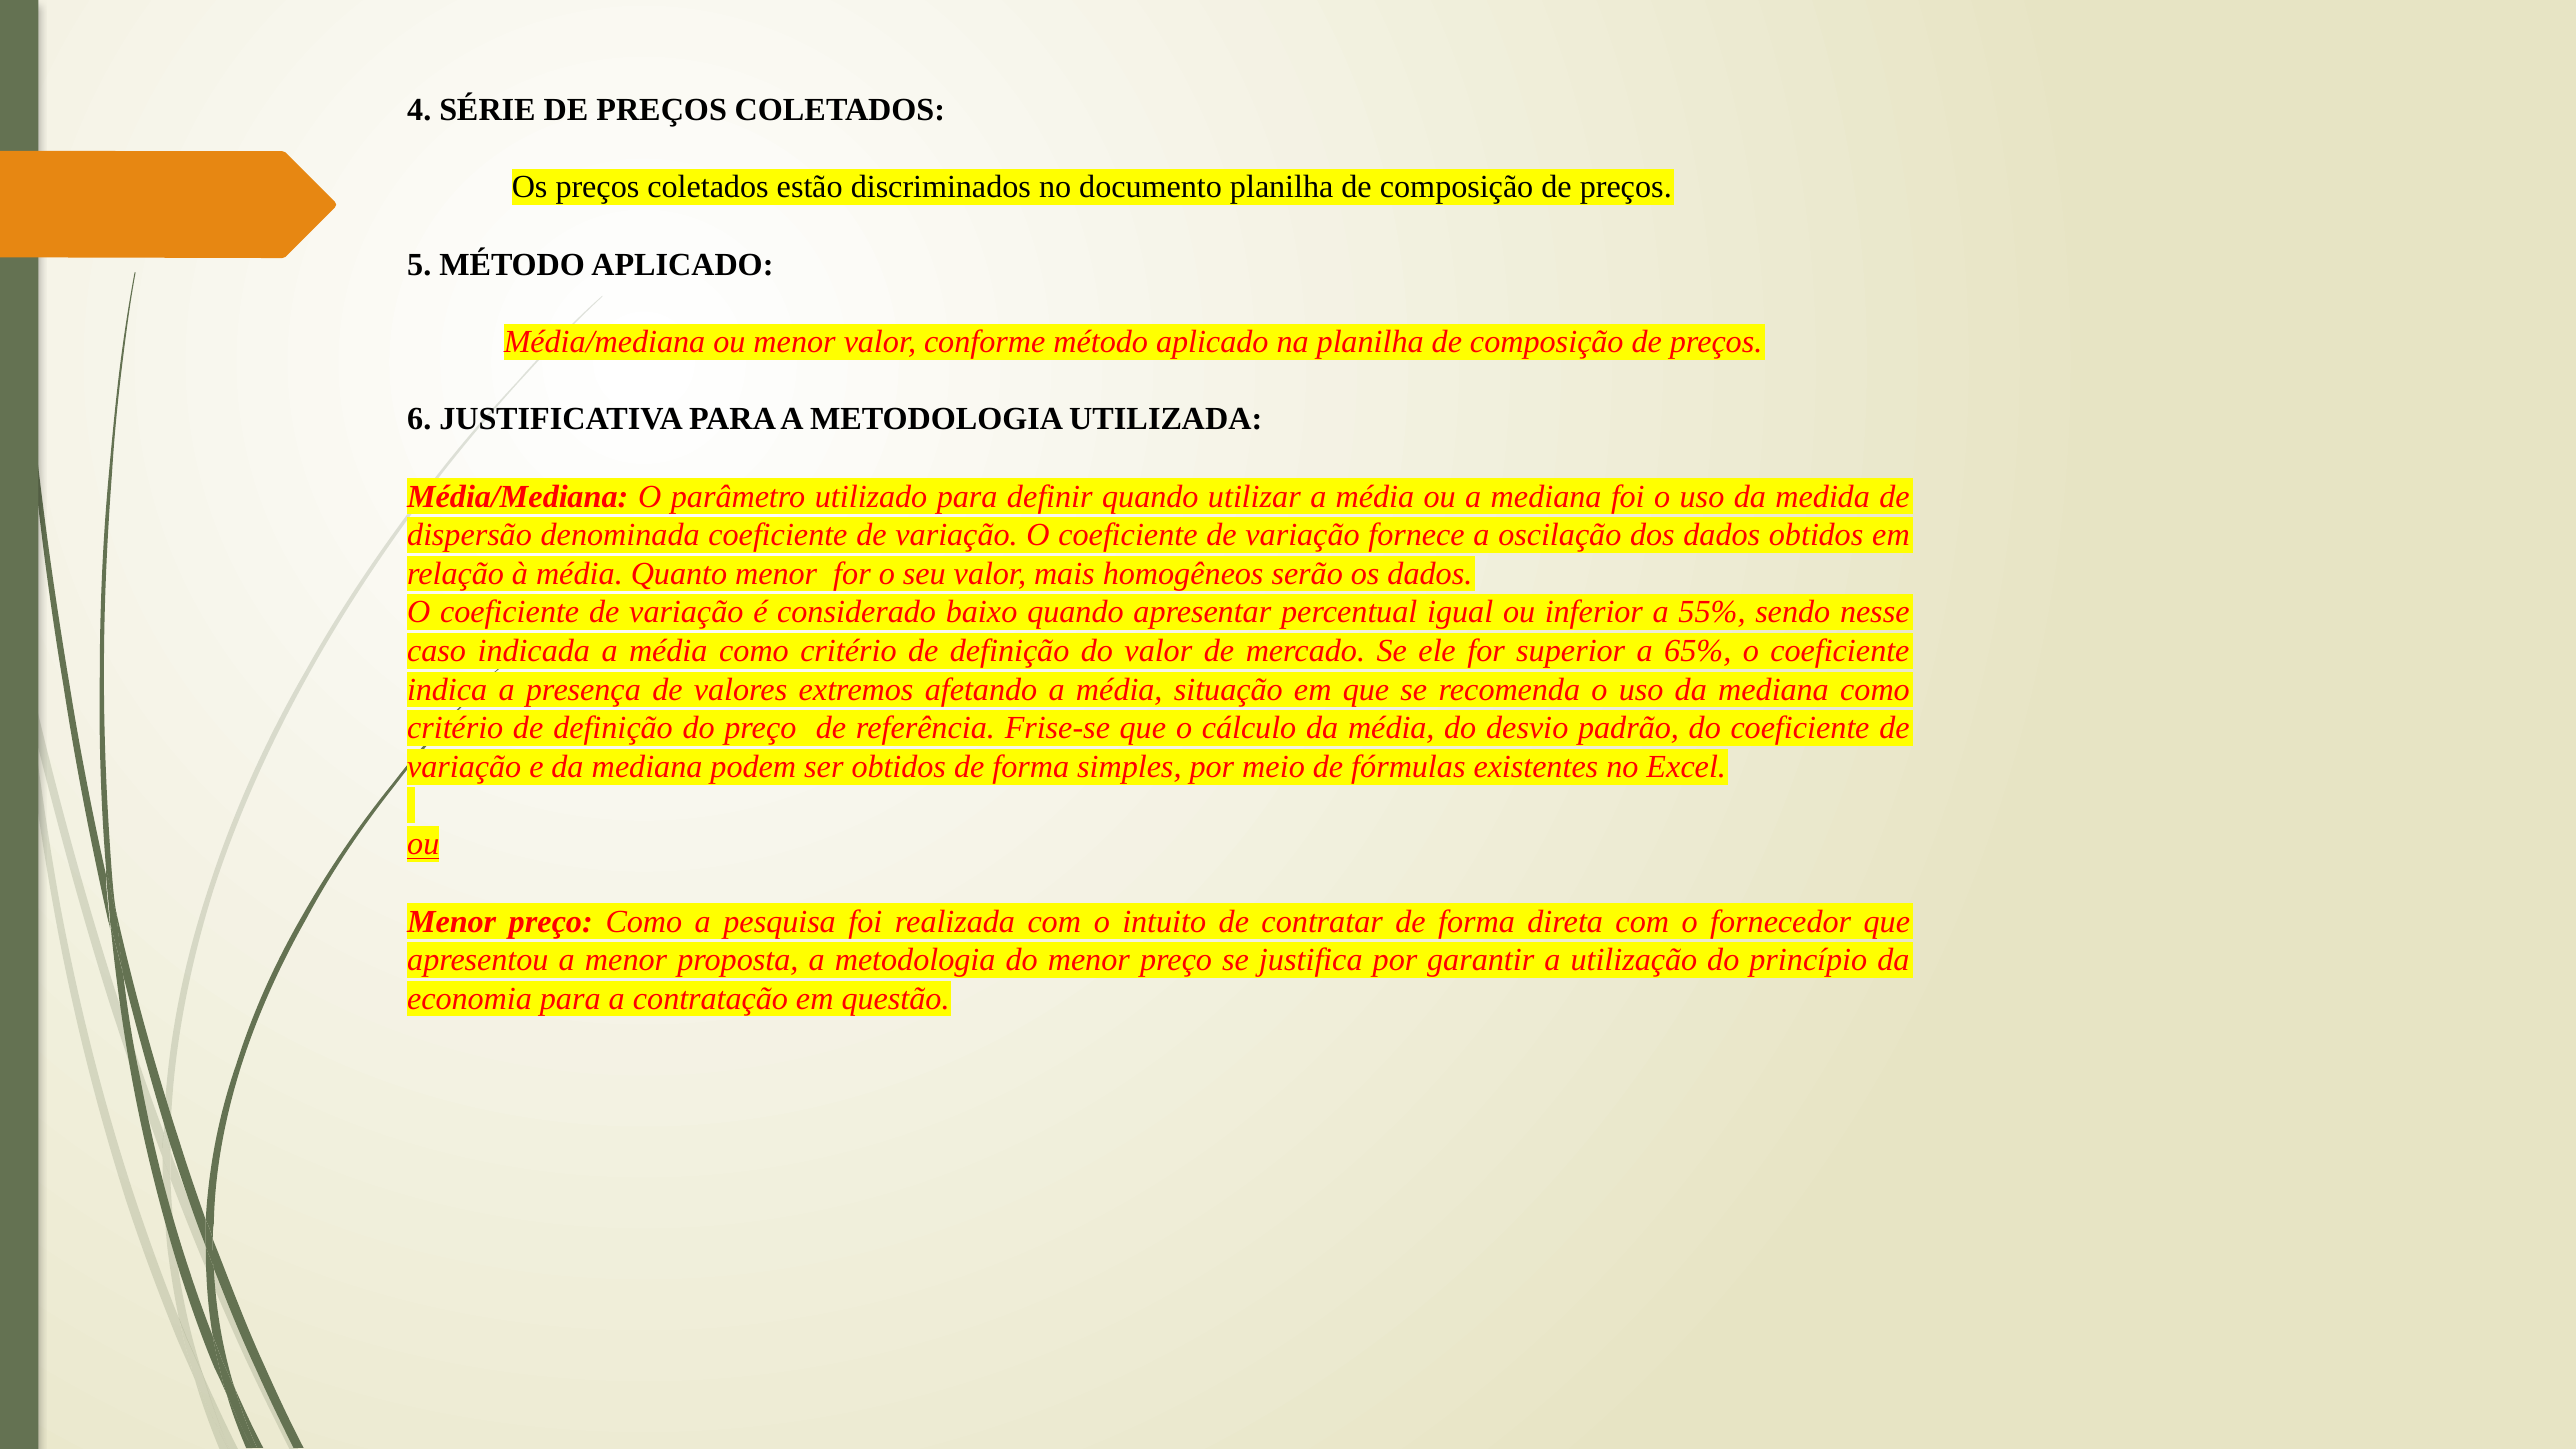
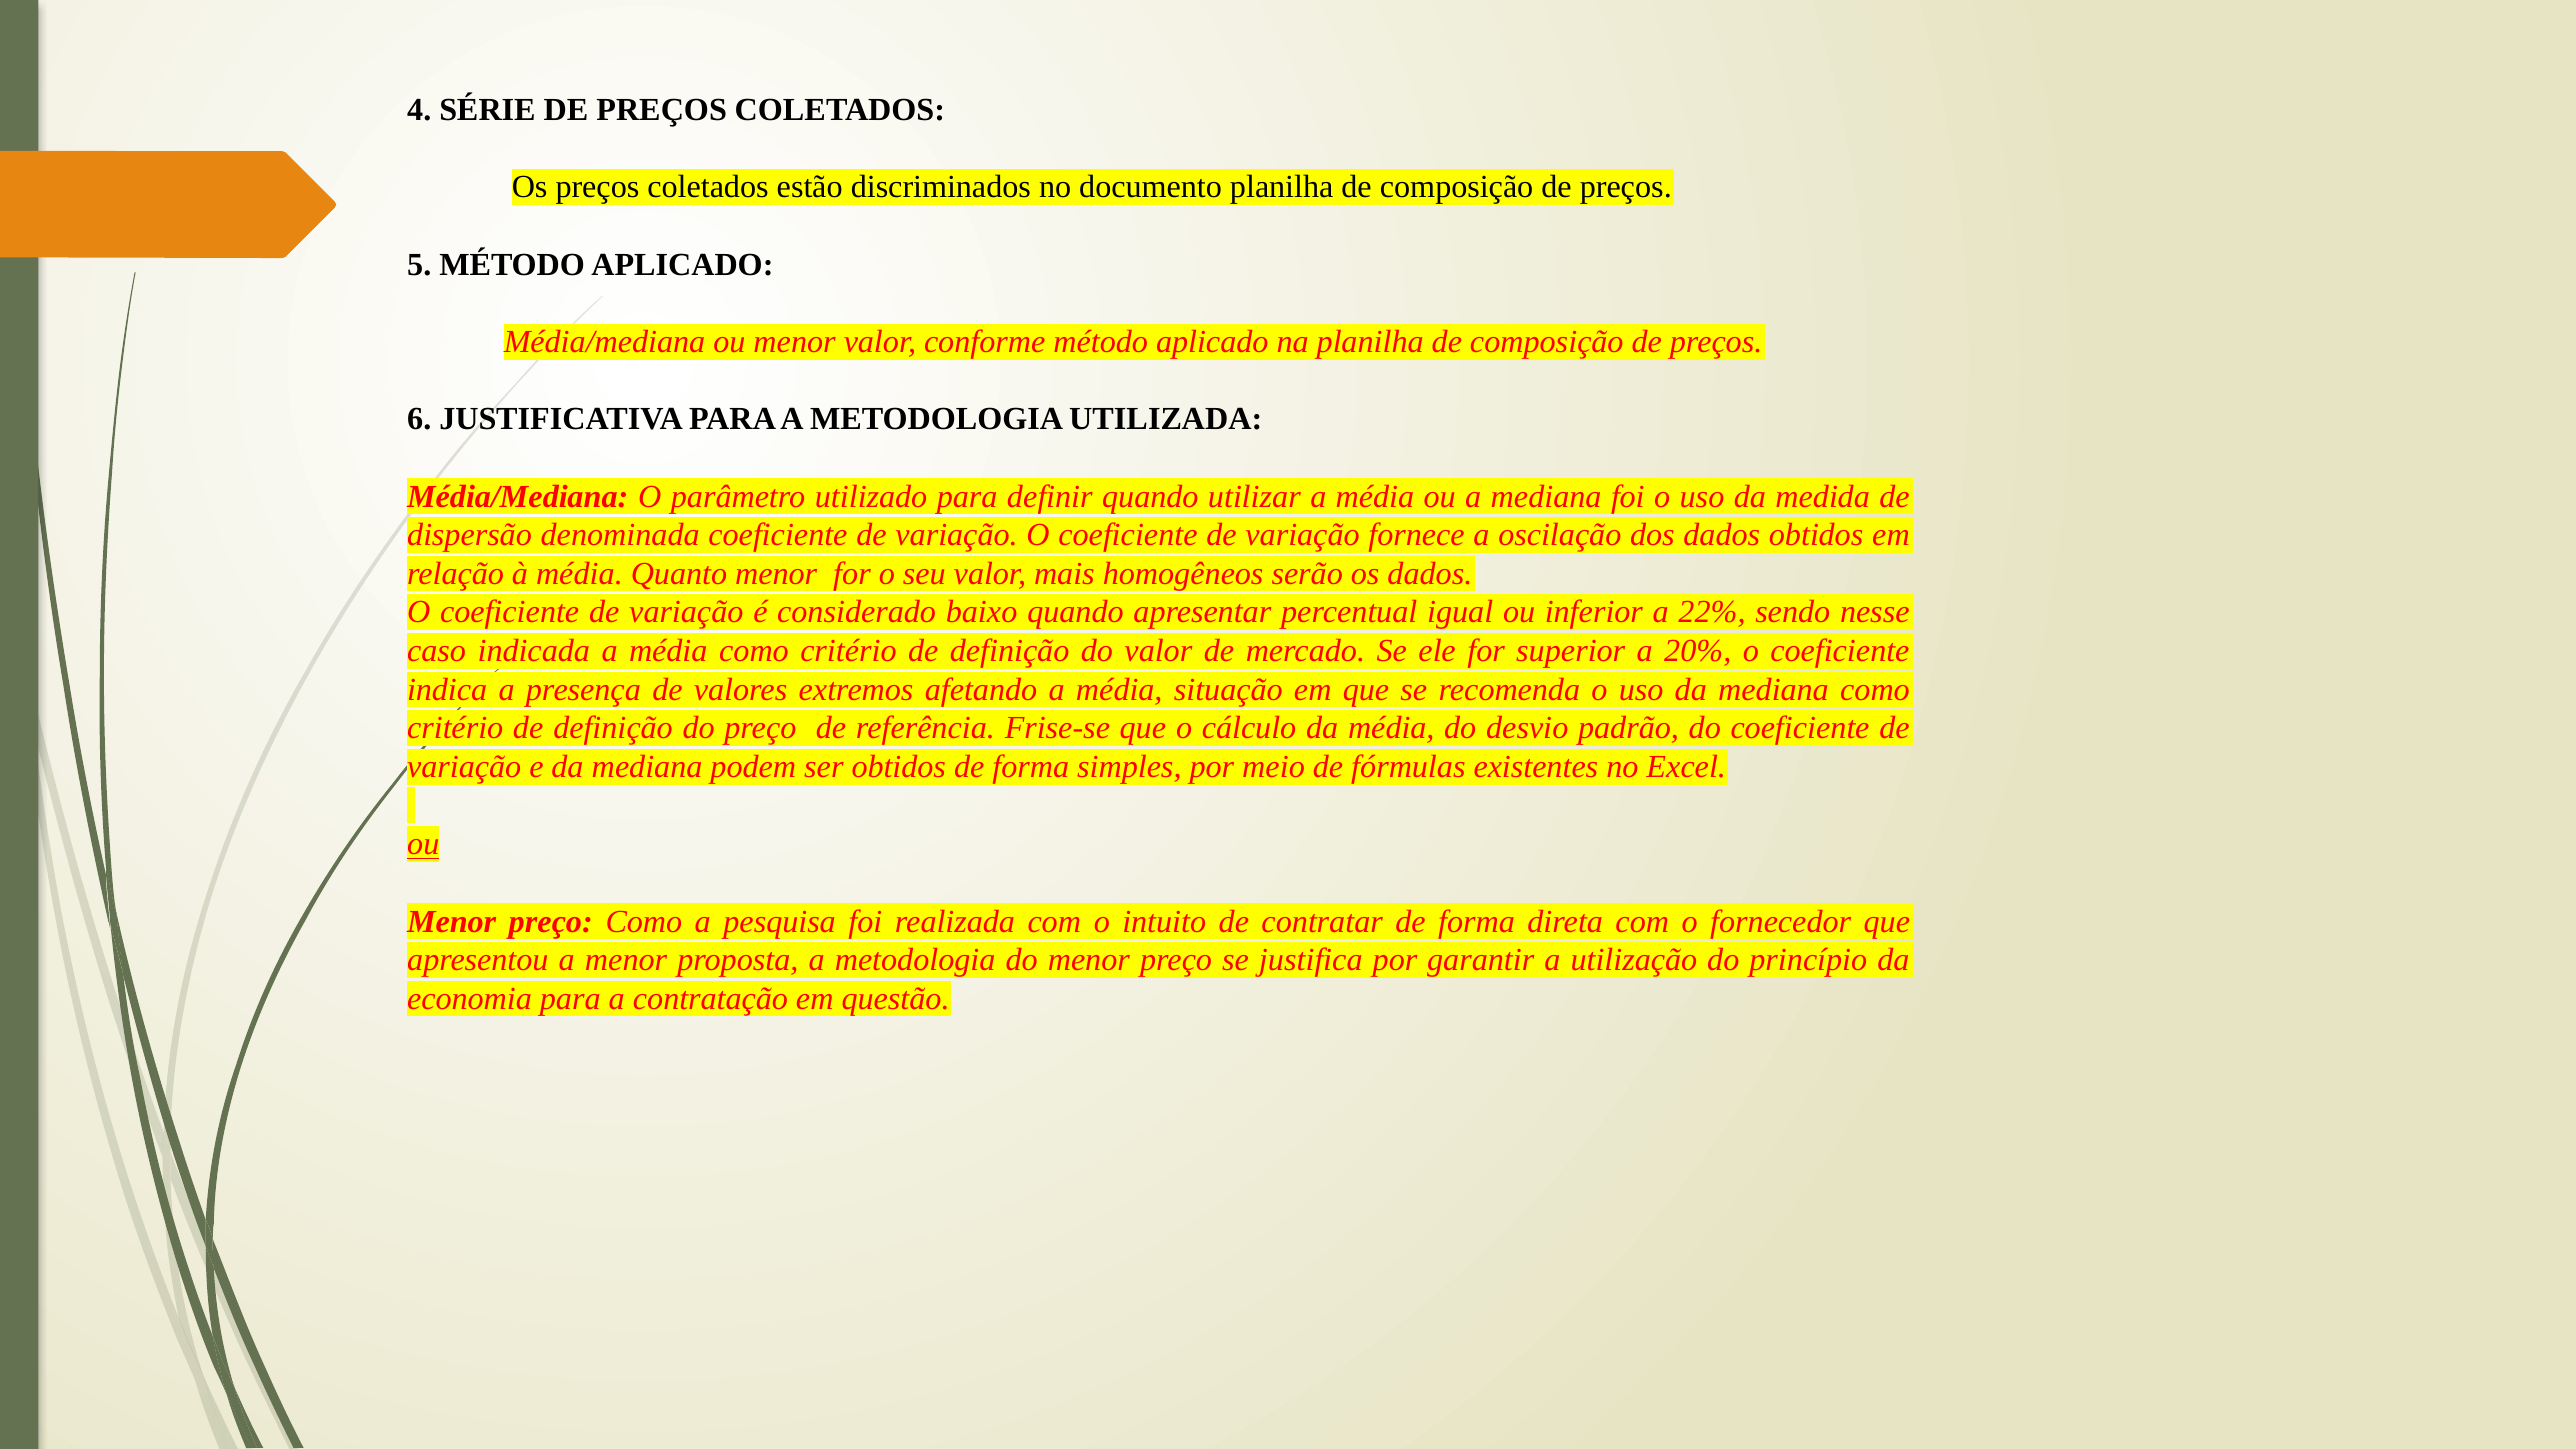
55%: 55% -> 22%
65%: 65% -> 20%
